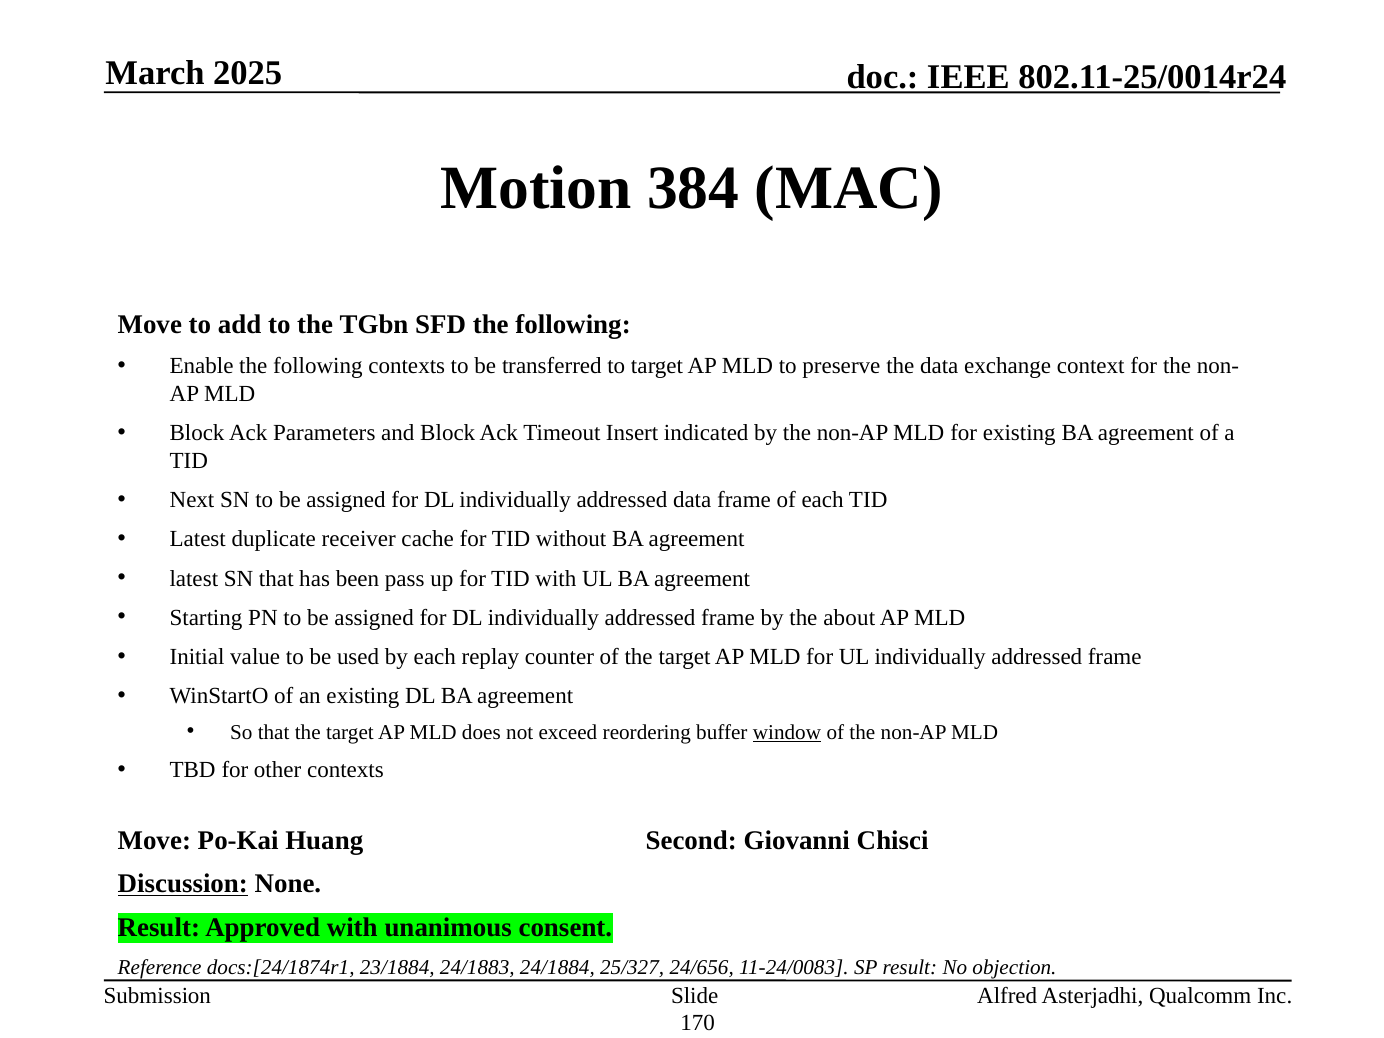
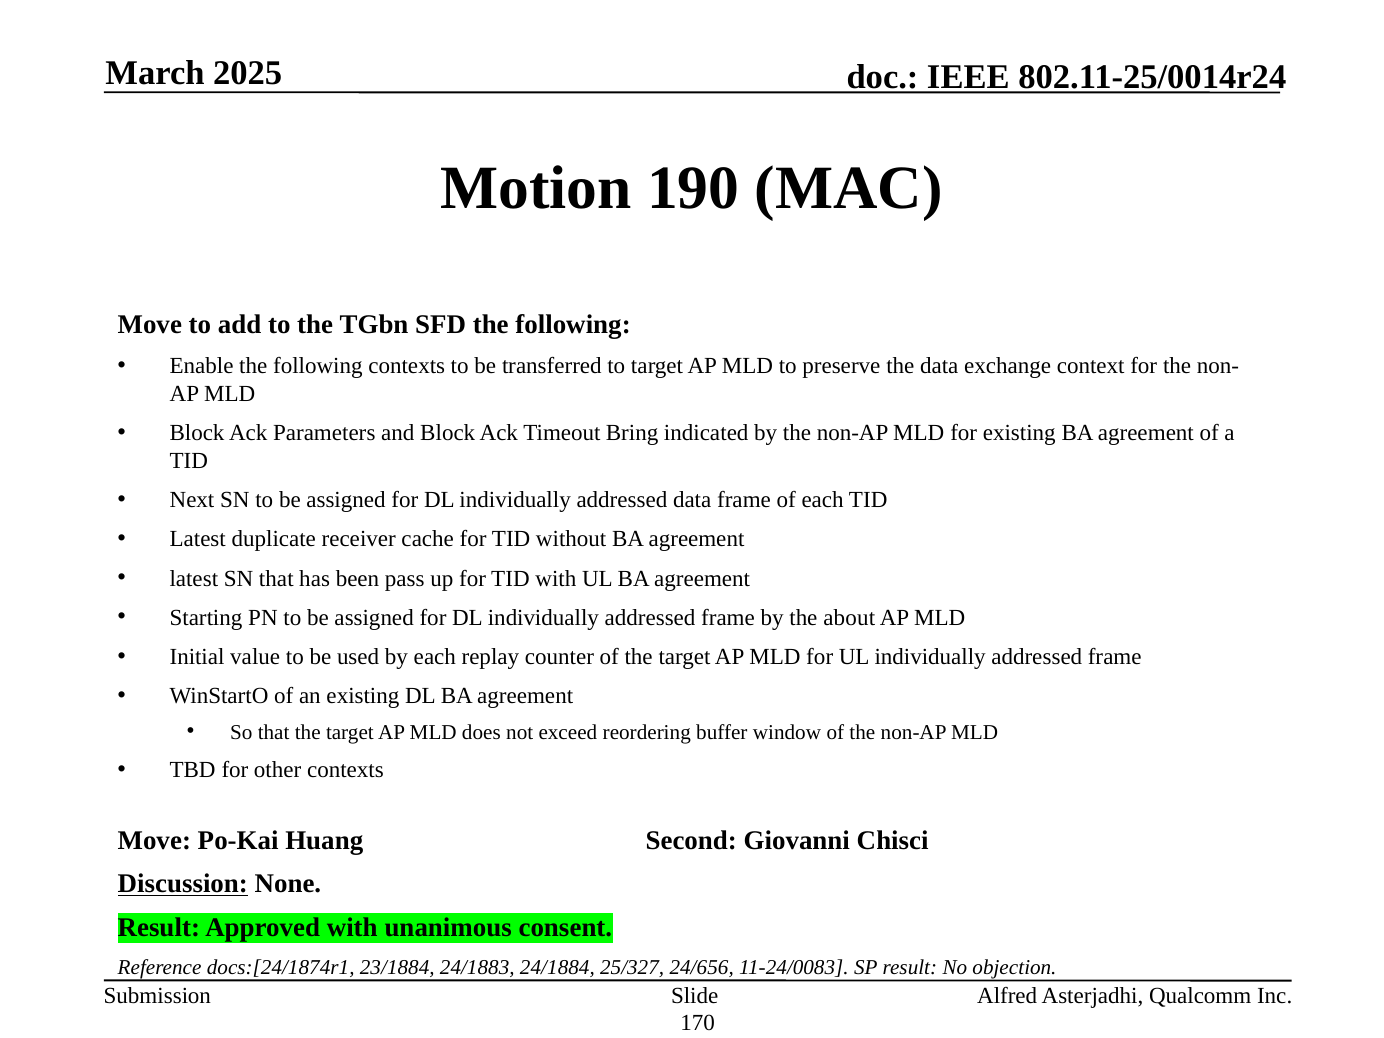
384: 384 -> 190
Insert: Insert -> Bring
window underline: present -> none
